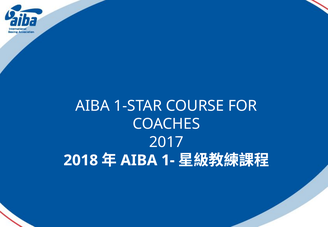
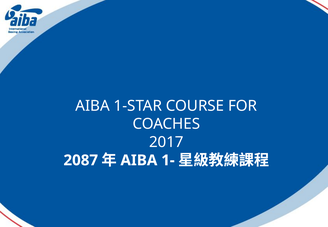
2018: 2018 -> 2087
